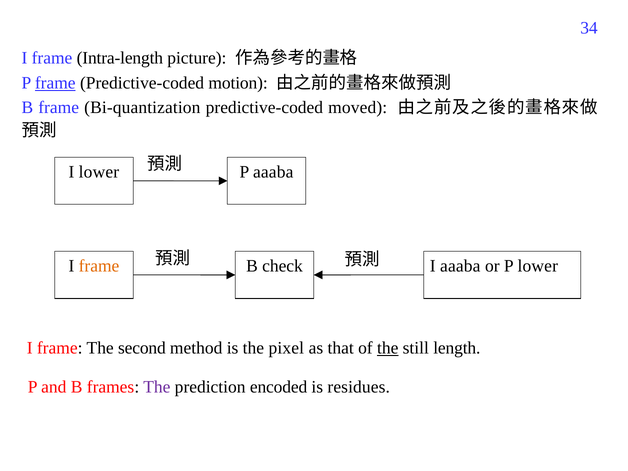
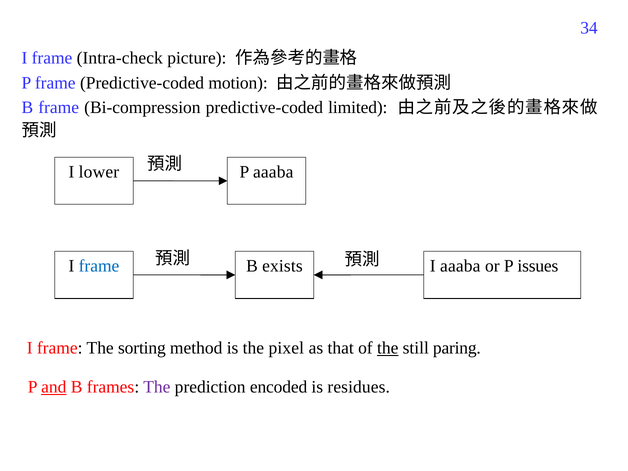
Intra-length: Intra-length -> Intra-check
frame at (55, 83) underline: present -> none
Bi-quantization: Bi-quantization -> Bi-compression
moved: moved -> limited
frame at (99, 266) colour: orange -> blue
check: check -> exists
P lower: lower -> issues
second: second -> sorting
length: length -> paring
and underline: none -> present
